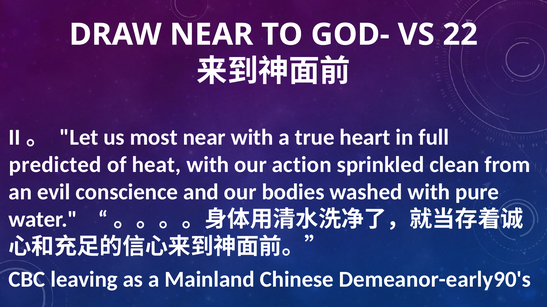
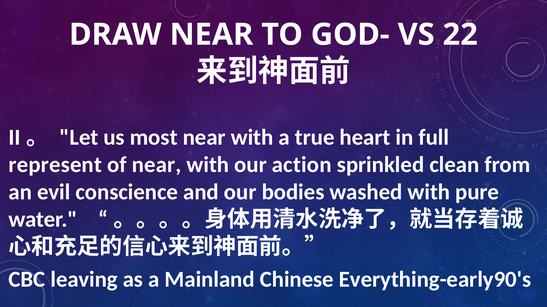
predicted: predicted -> represent
of heat: heat -> near
Demeanor-early90's: Demeanor-early90's -> Everything-early90's
